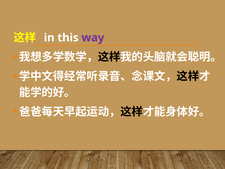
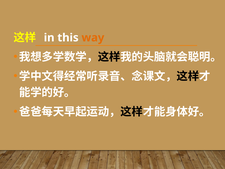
way colour: purple -> orange
